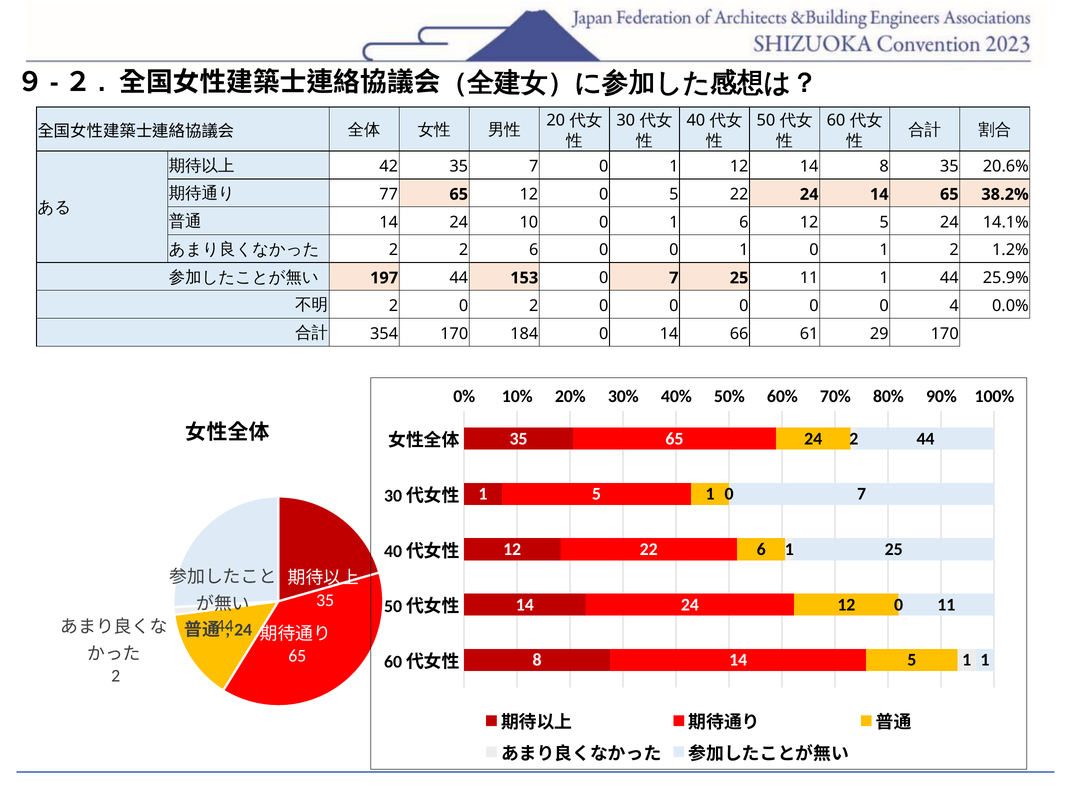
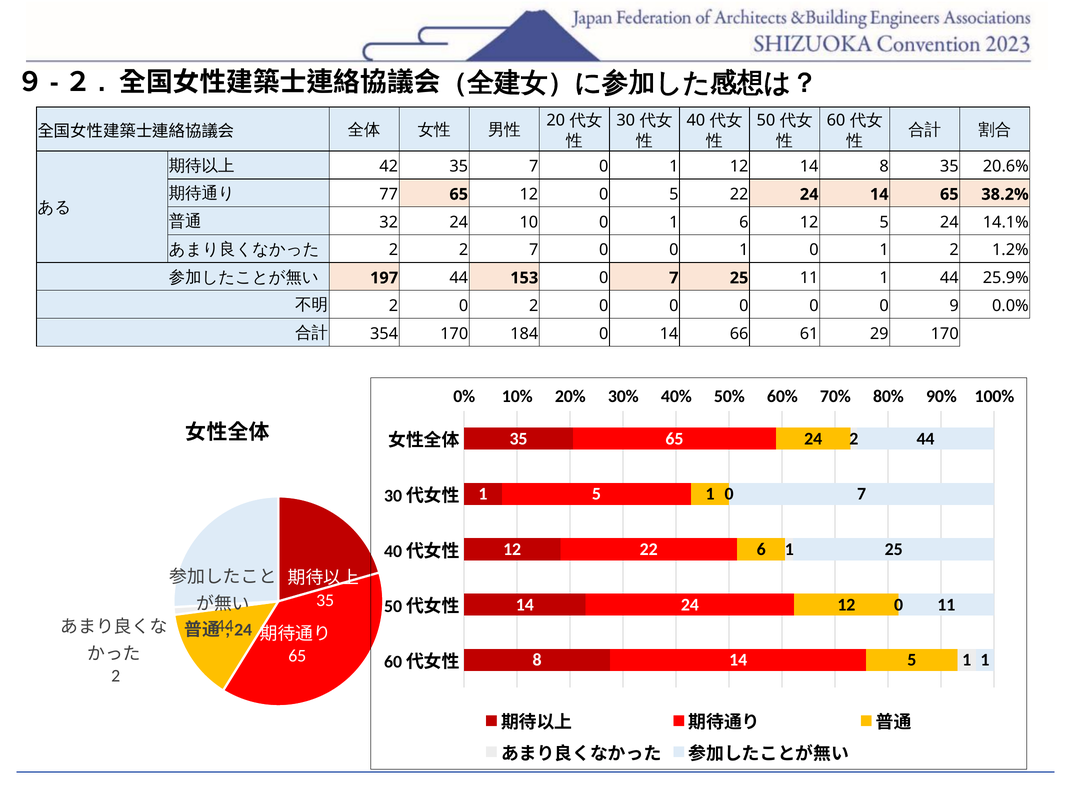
14 at (389, 222): 14 -> 32
2 6: 6 -> 7
4: 4 -> 9
